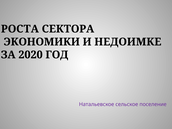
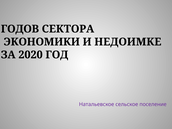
РОСТА: РОСТА -> ГОДОВ
